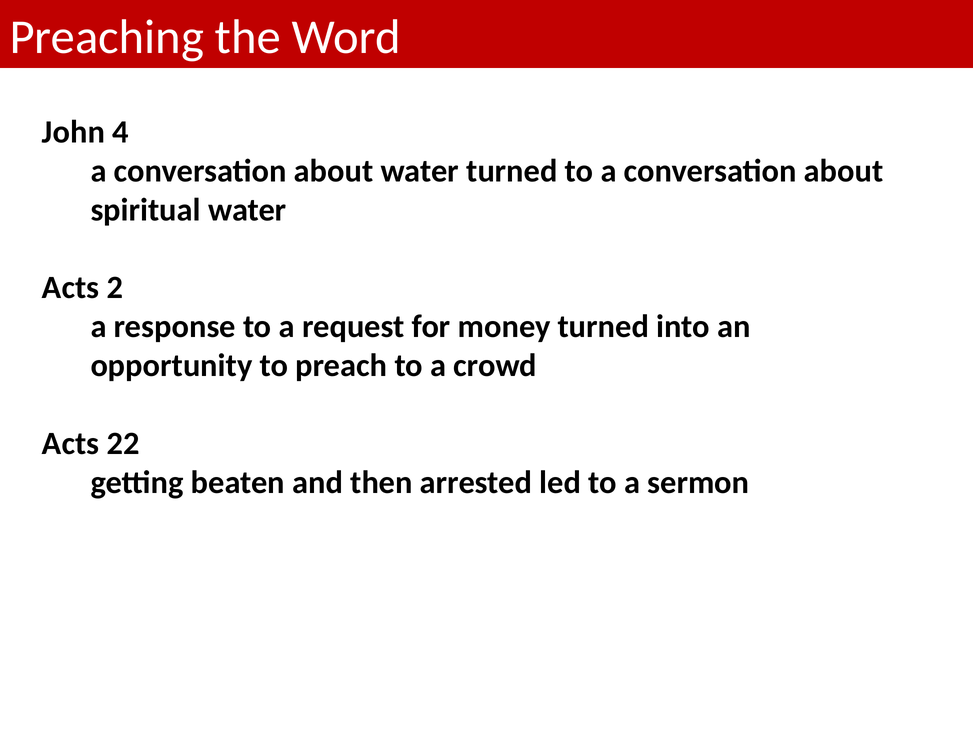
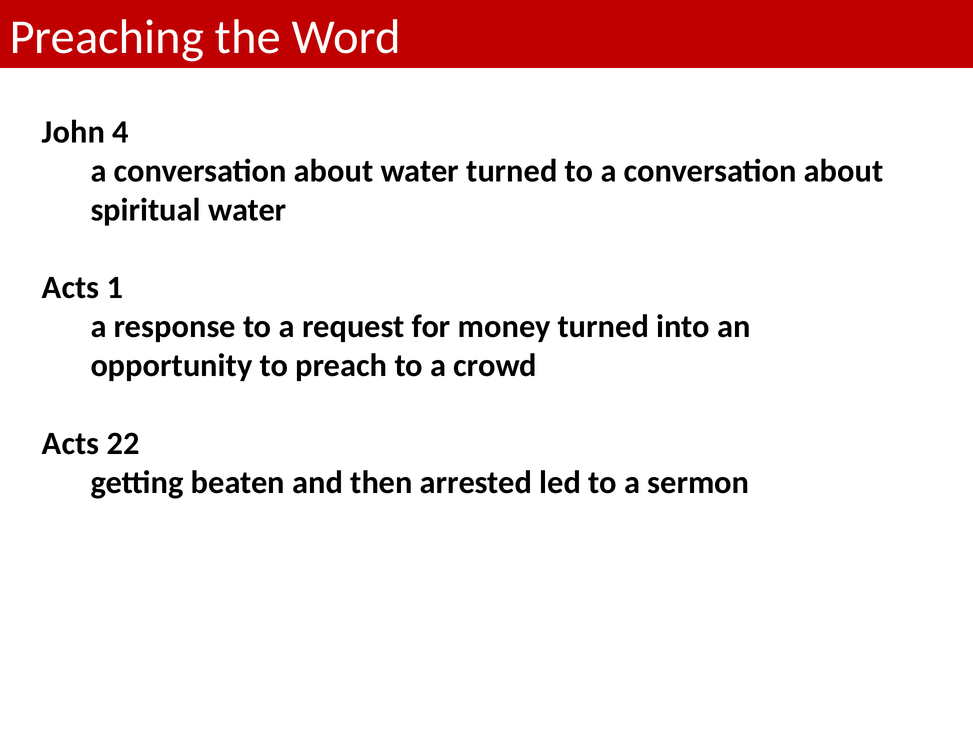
2: 2 -> 1
